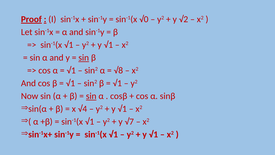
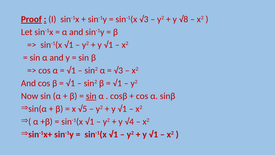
sin-1(x √0: √0 -> √3
√2: √2 -> √8
sin at (84, 58) underline: present -> none
√8 at (118, 70): √8 -> √3
√4: √4 -> √5
√7: √7 -> √4
